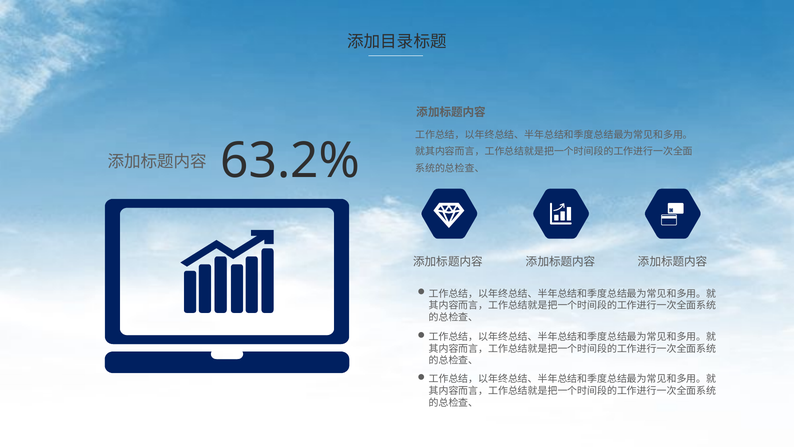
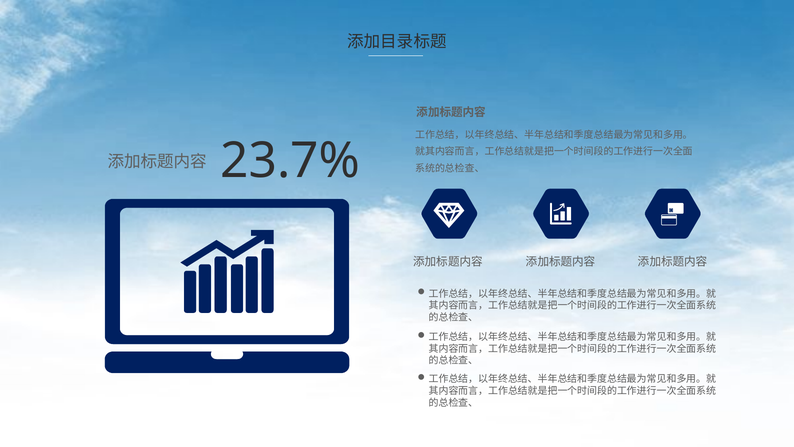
63.2%: 63.2% -> 23.7%
